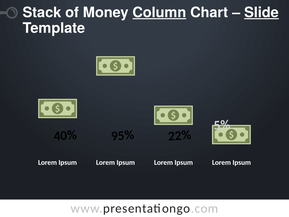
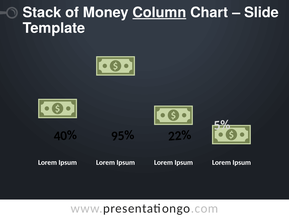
Slide underline: present -> none
